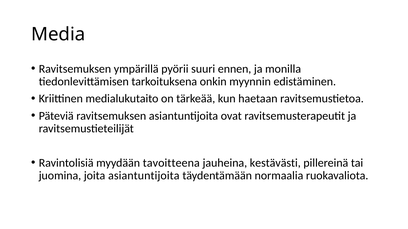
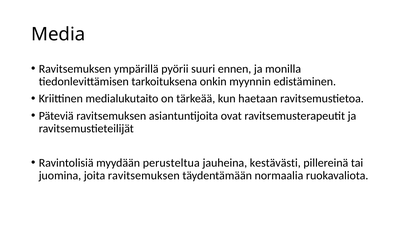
tavoitteena: tavoitteena -> perusteltua
joita asiantuntijoita: asiantuntijoita -> ravitsemuksen
